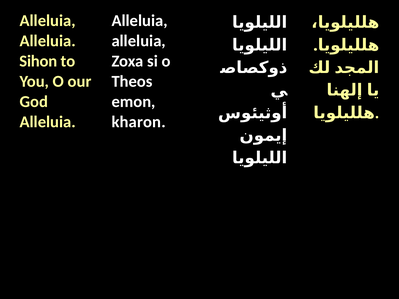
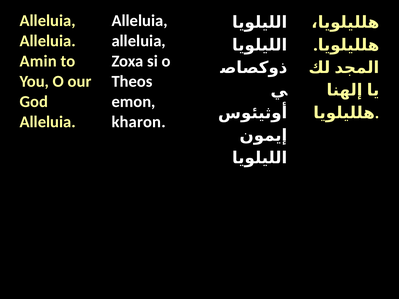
Sihon: Sihon -> Amin
